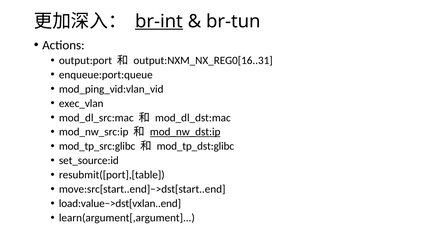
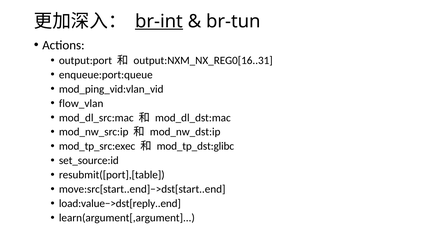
exec_vlan: exec_vlan -> flow_vlan
mod_nw_dst:ip underline: present -> none
mod_tp_src:glibc: mod_tp_src:glibc -> mod_tp_src:exec
load:value−>dst[vxlan..end: load:value−>dst[vxlan..end -> load:value−>dst[reply..end
